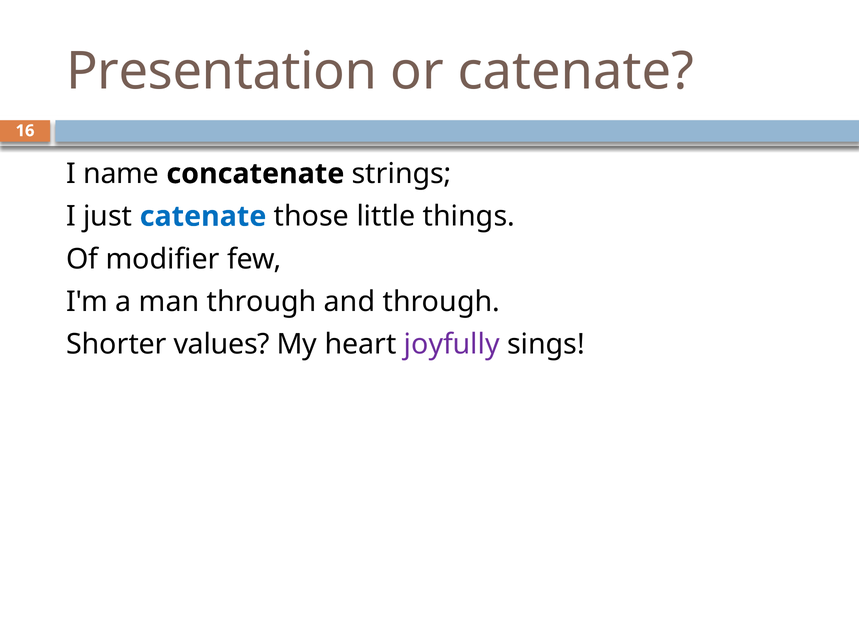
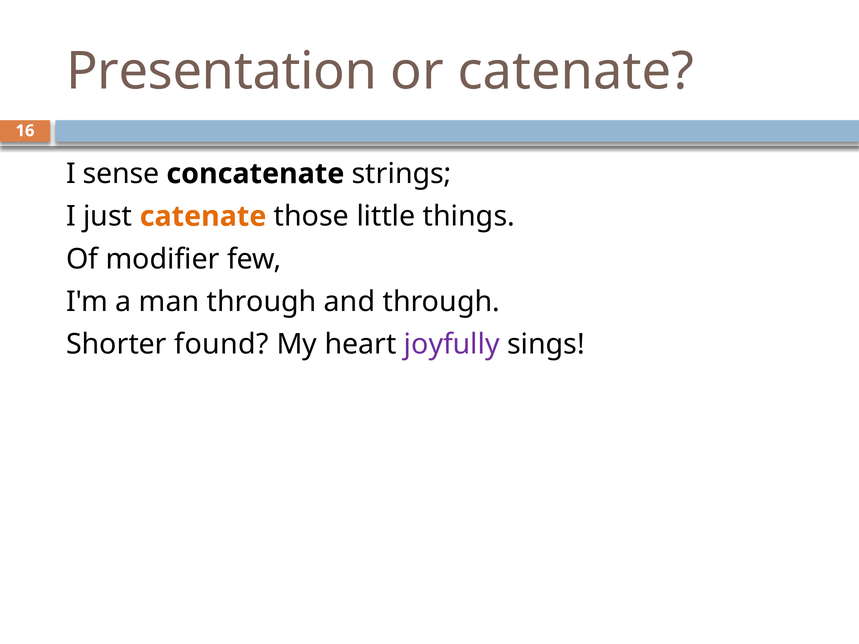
name: name -> sense
catenate at (203, 216) colour: blue -> orange
values: values -> found
